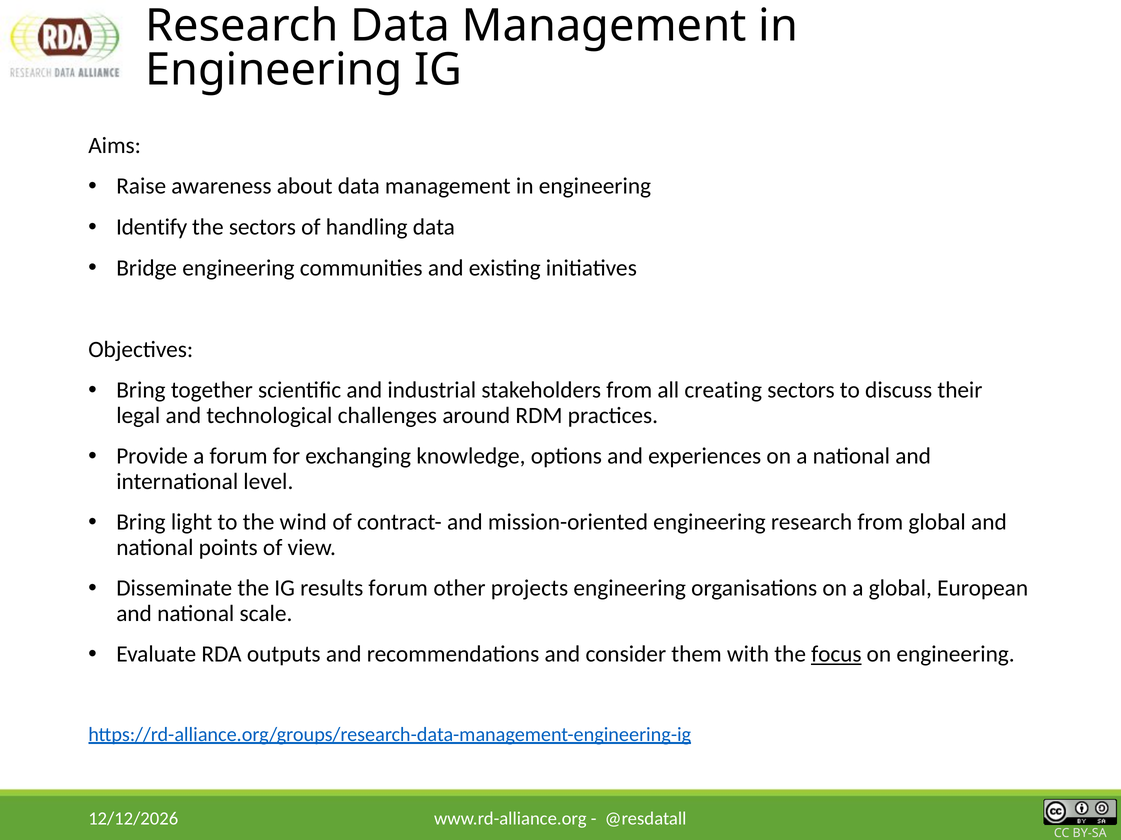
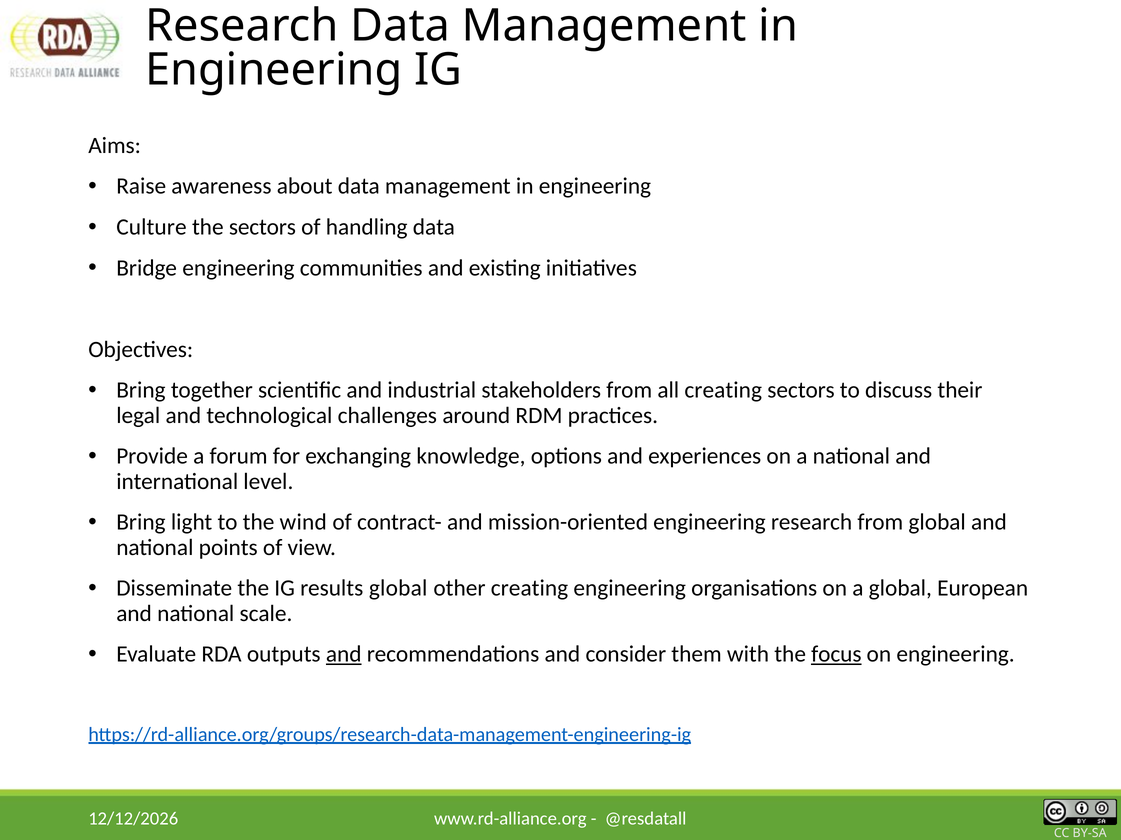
Identify: Identify -> Culture
results forum: forum -> global
other projects: projects -> creating
and at (344, 655) underline: none -> present
